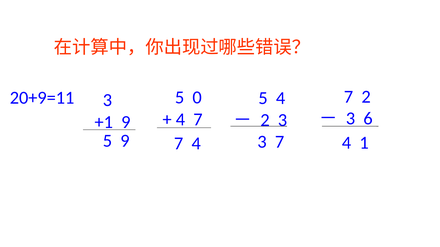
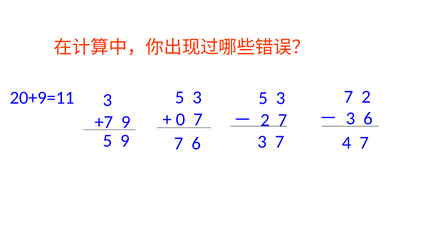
20+9=11 5 0: 0 -> 3
4 at (281, 98): 4 -> 3
4 at (180, 120): 4 -> 0
2 3: 3 -> 7
+1: +1 -> +7
4 1: 1 -> 7
7 4: 4 -> 6
